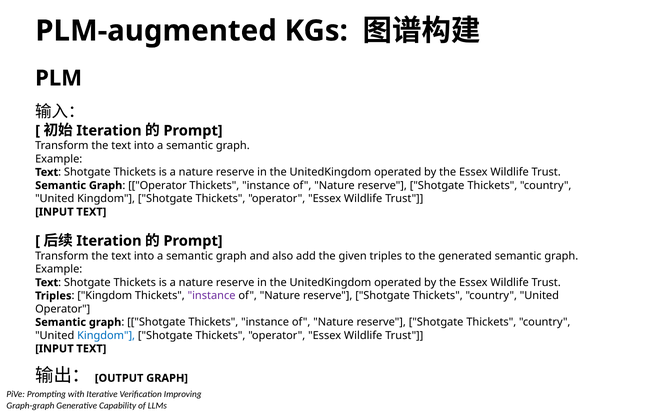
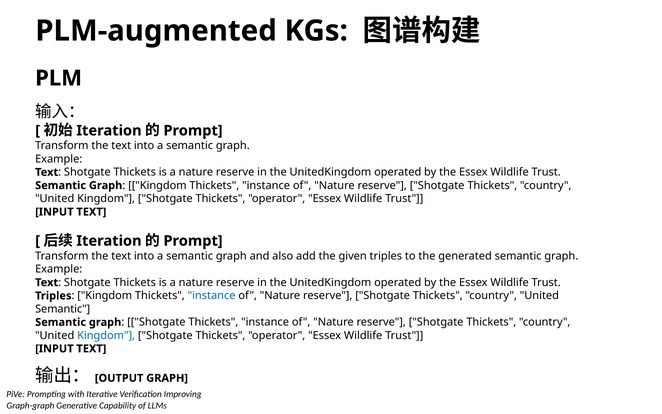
Graph Operator: Operator -> Kingdom
instance at (212, 296) colour: purple -> blue
Operator at (63, 309): Operator -> Semantic
